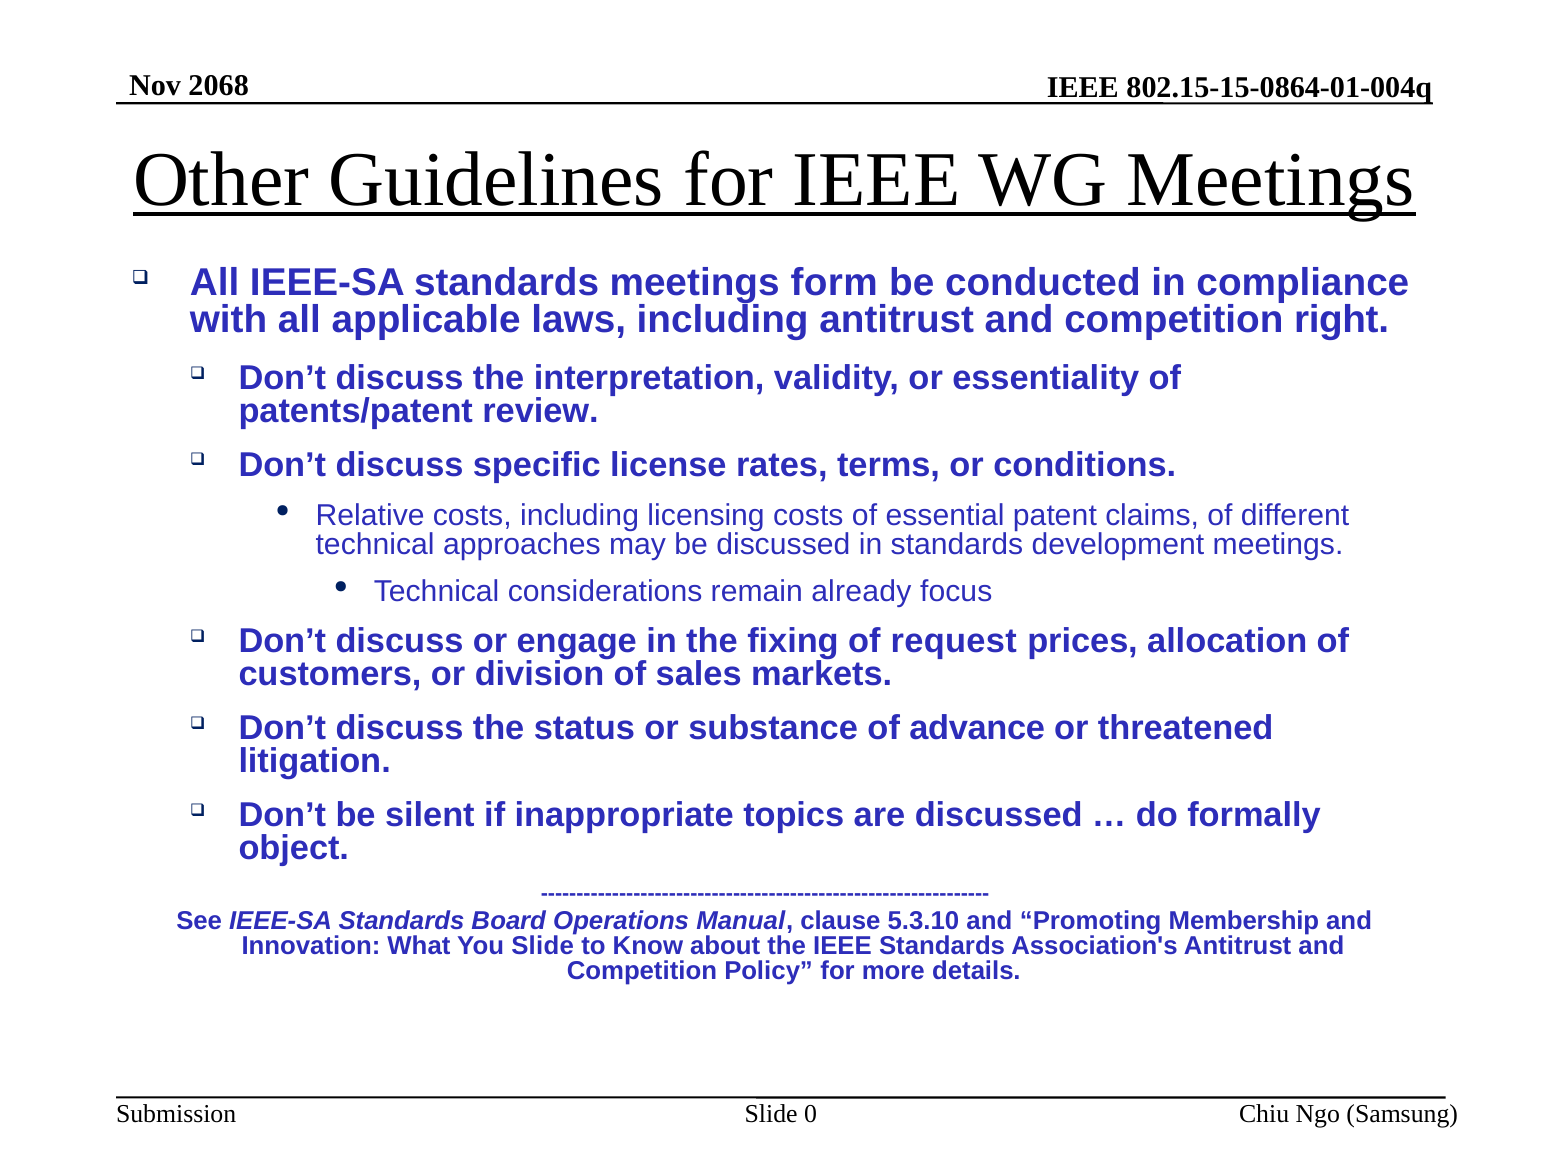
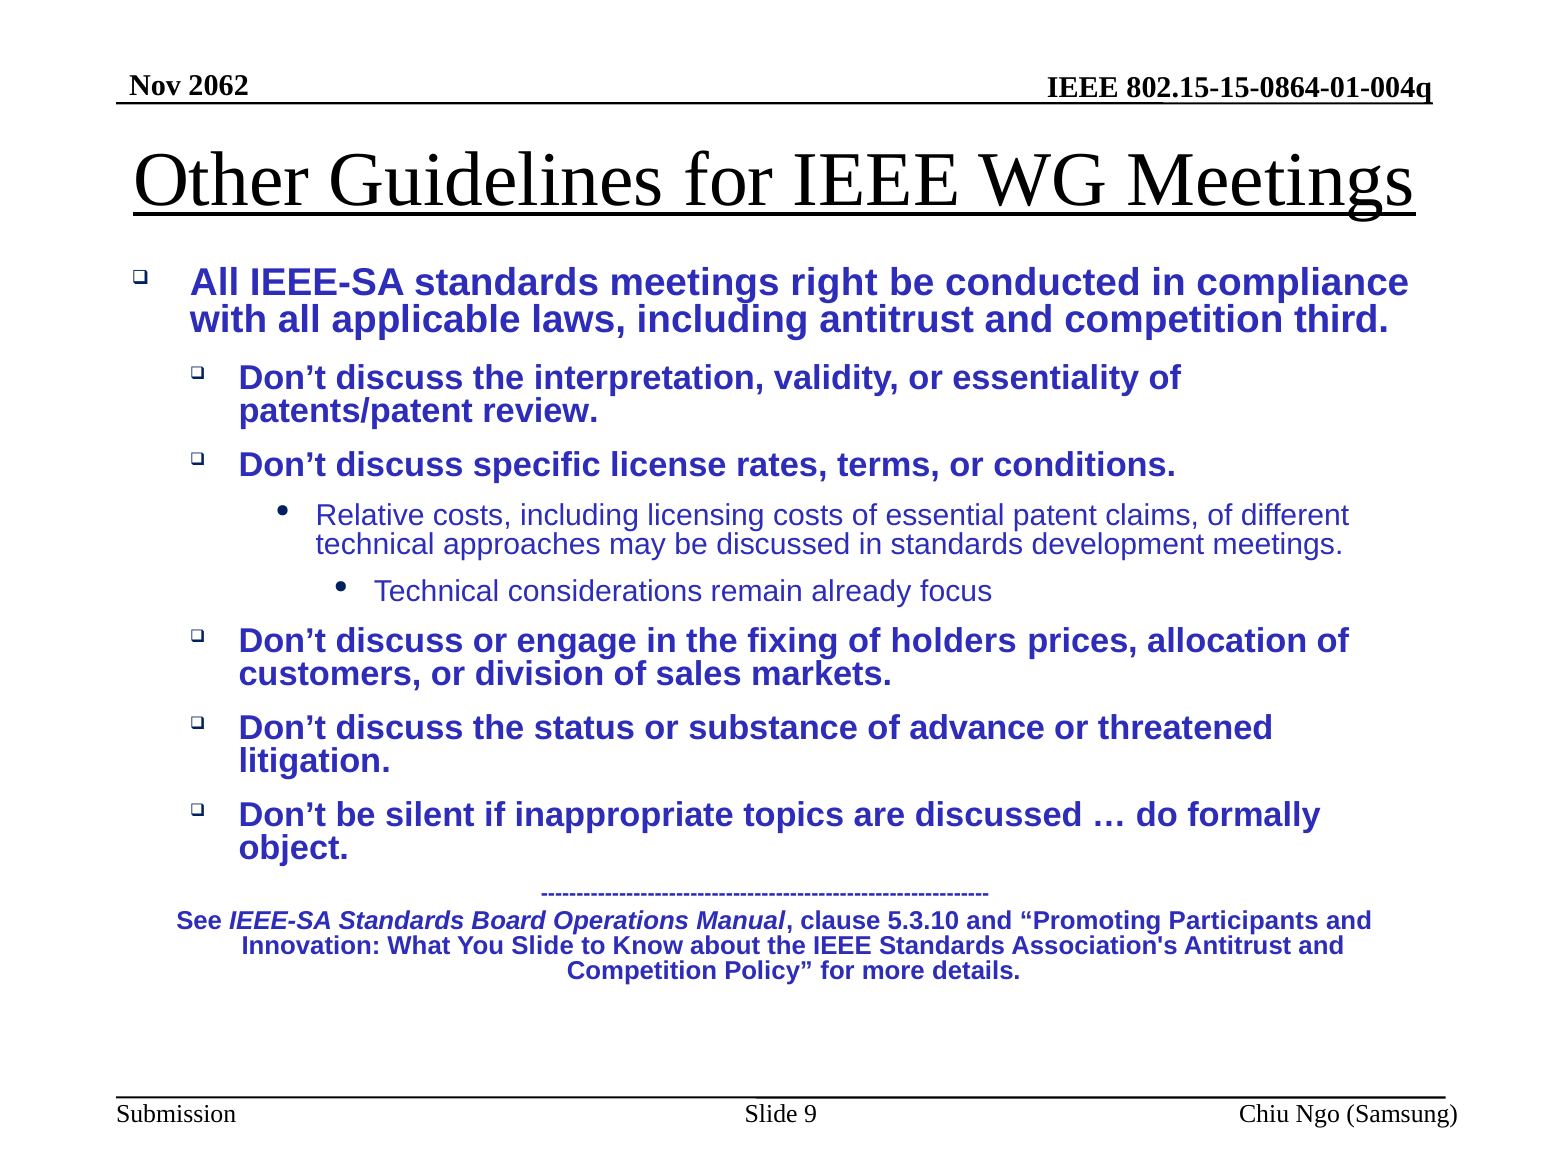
2068: 2068 -> 2062
form: form -> right
right: right -> third
request: request -> holders
Membership: Membership -> Participants
0: 0 -> 9
